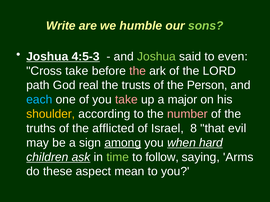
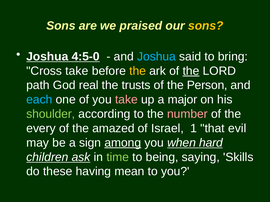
Write at (61, 26): Write -> Sons
humble: humble -> praised
sons at (206, 26) colour: light green -> yellow
4:5-3: 4:5-3 -> 4:5-0
Joshua at (156, 57) colour: light green -> light blue
even: even -> bring
the at (138, 71) colour: pink -> yellow
the at (191, 71) underline: none -> present
shoulder colour: yellow -> light green
truths: truths -> every
afflicted: afflicted -> amazed
8: 8 -> 1
follow: follow -> being
Arms: Arms -> Skills
aspect: aspect -> having
